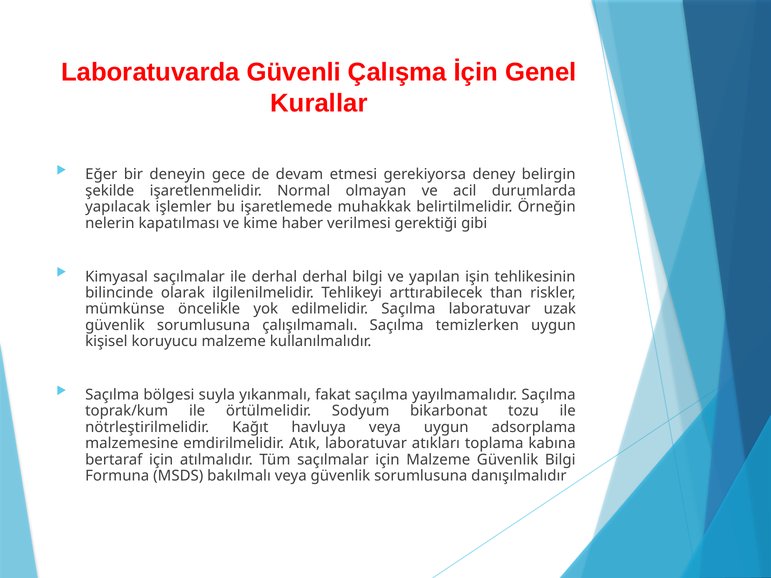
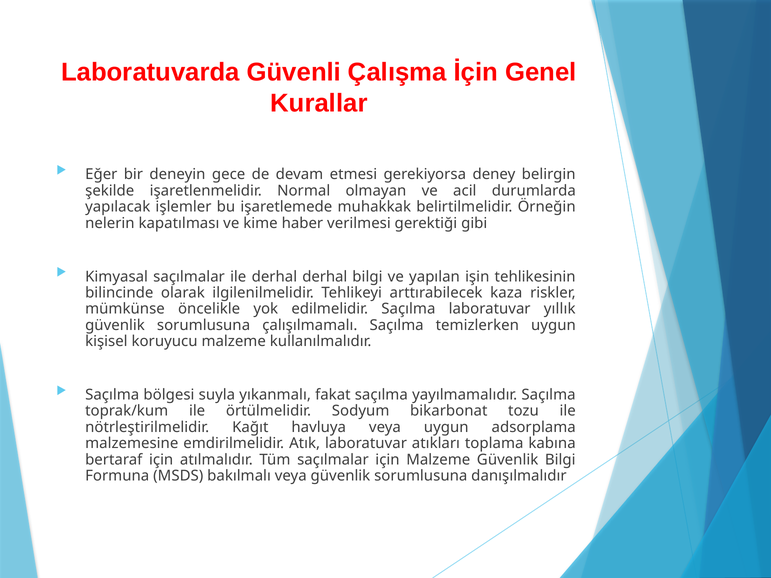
than: than -> kaza
uzak: uzak -> yıllık
